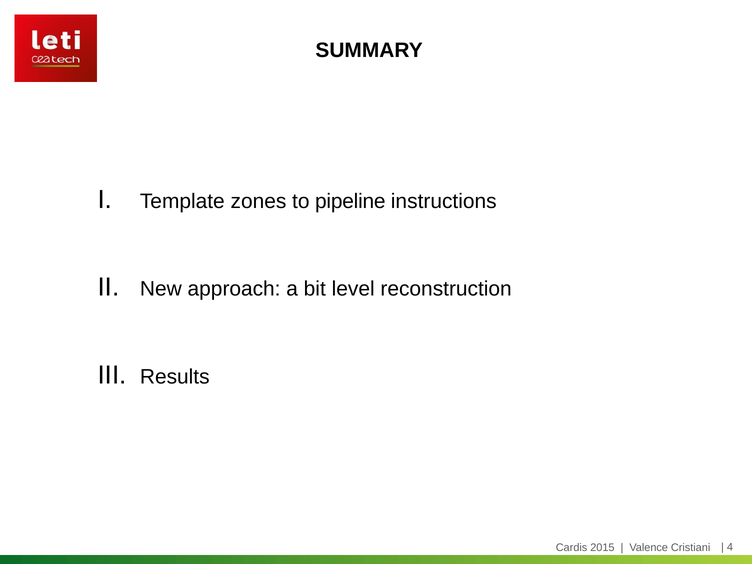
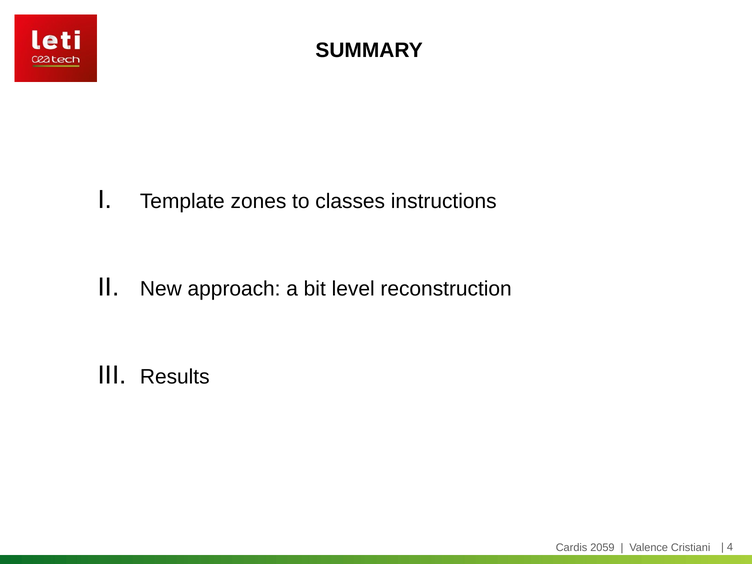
pipeline: pipeline -> classes
2015: 2015 -> 2059
